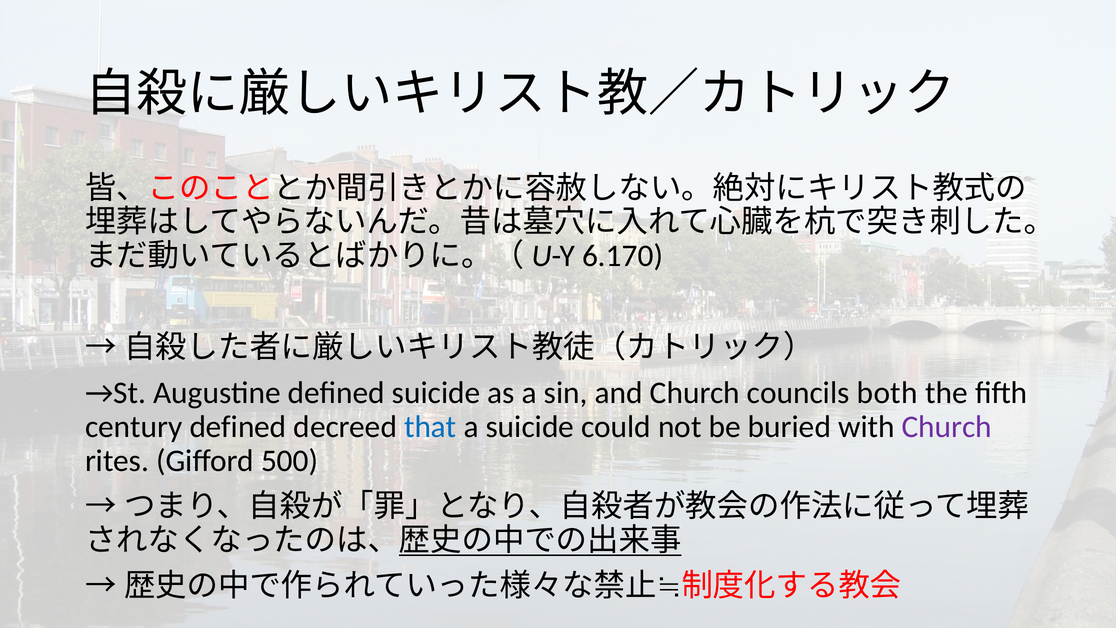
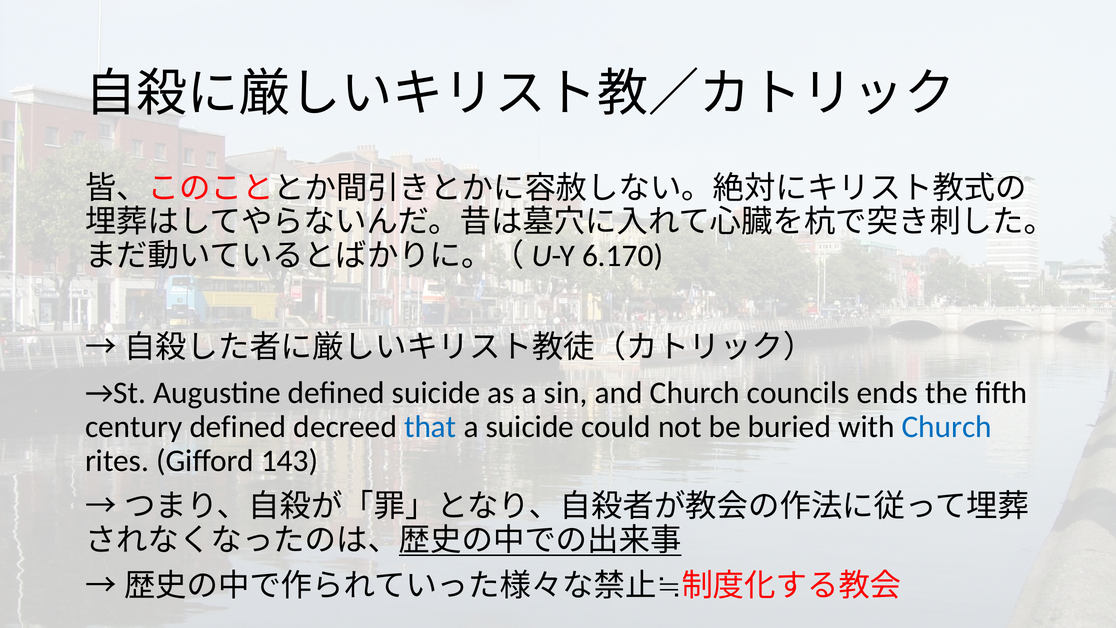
both: both -> ends
Church at (947, 427) colour: purple -> blue
500: 500 -> 143
